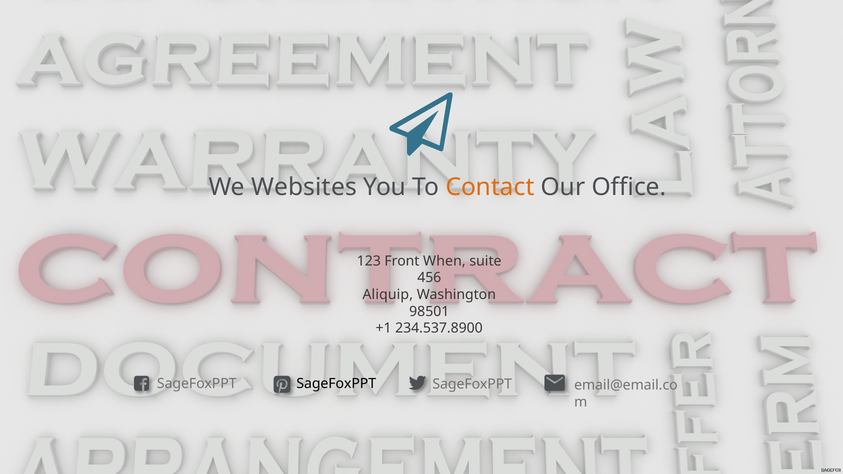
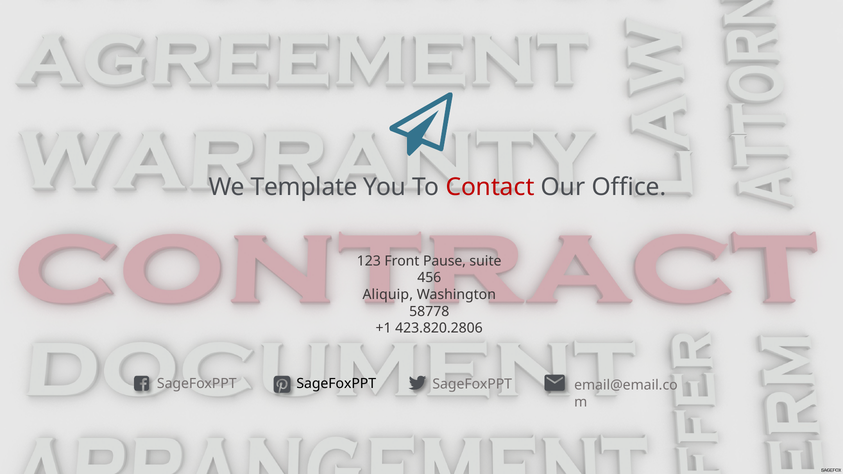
Websites: Websites -> Template
Contact colour: orange -> red
When: When -> Pause
98501: 98501 -> 58778
234.537.8900: 234.537.8900 -> 423.820.2806
